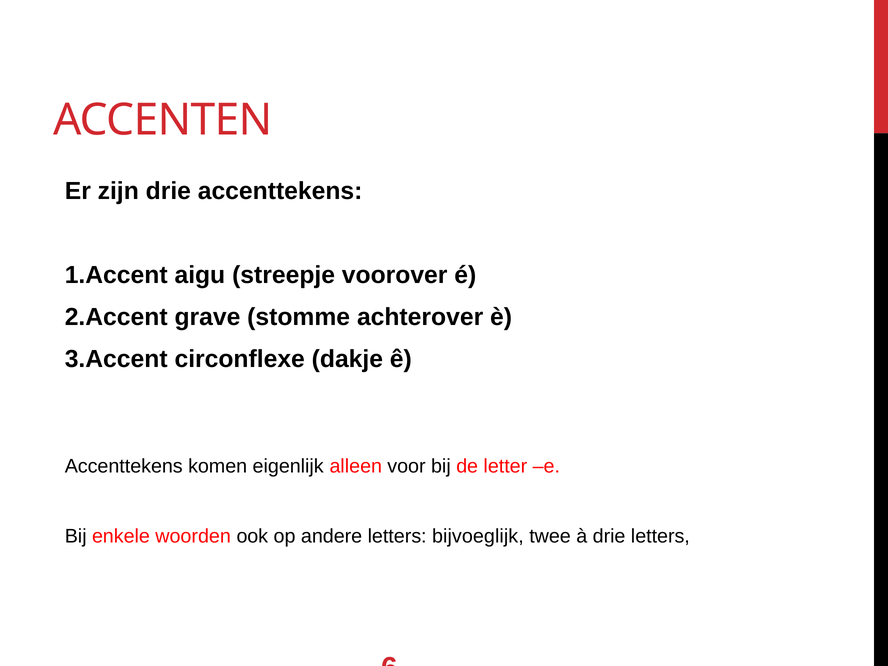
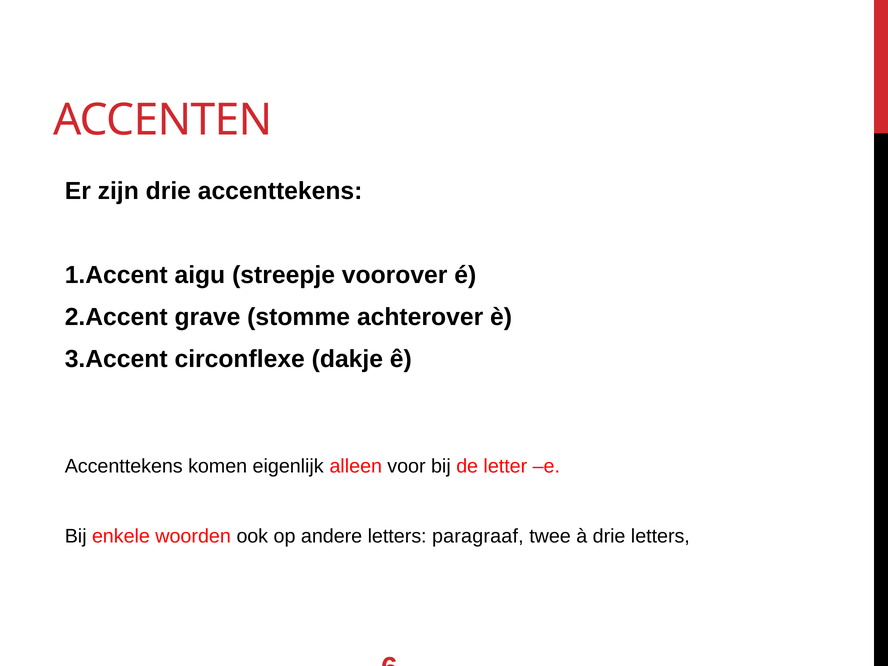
bijvoeglijk: bijvoeglijk -> paragraaf
